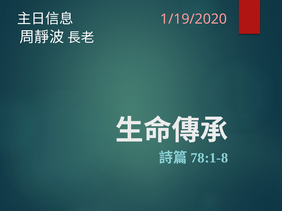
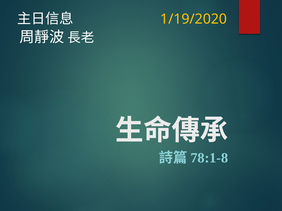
1/19/2020 colour: pink -> yellow
